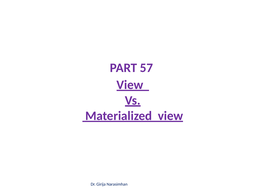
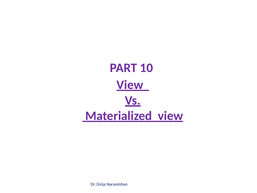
57: 57 -> 10
